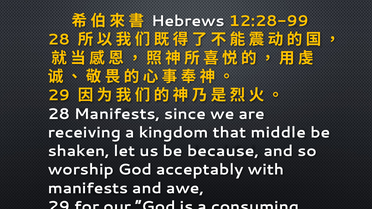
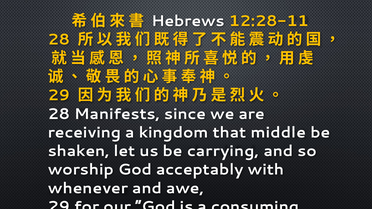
12:28-99: 12:28-99 -> 12:28-11
because: because -> carrying
manifests at (88, 188): manifests -> whenever
